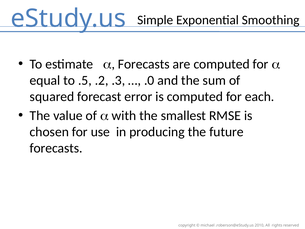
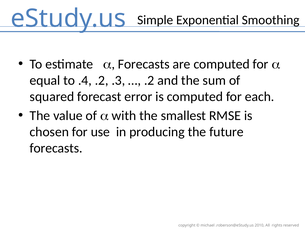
.5: .5 -> .4
.0 at (149, 80): .0 -> .2
